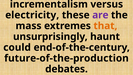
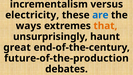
are colour: purple -> blue
mass: mass -> ways
could: could -> great
